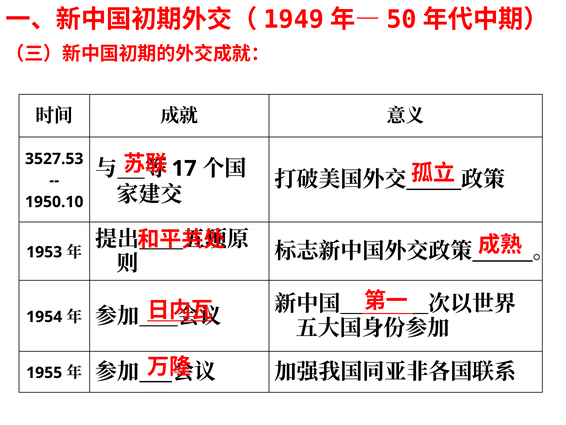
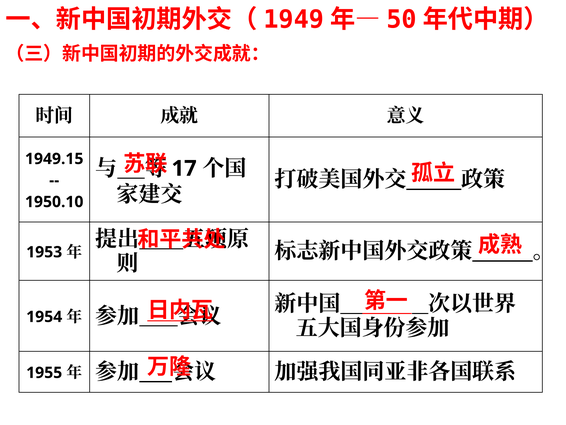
3527.53: 3527.53 -> 1949.15
